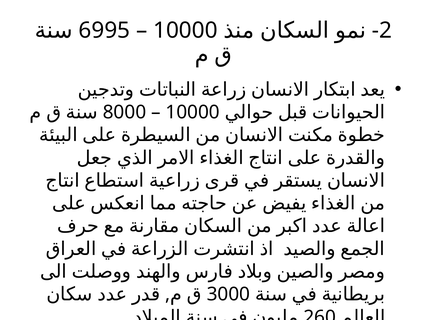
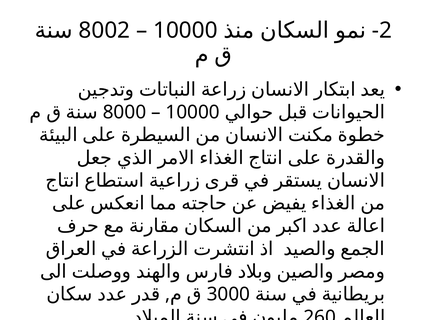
6995: 6995 -> 8002
